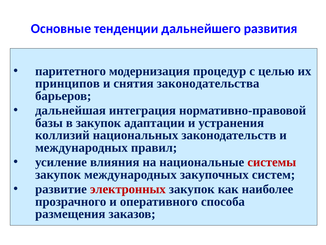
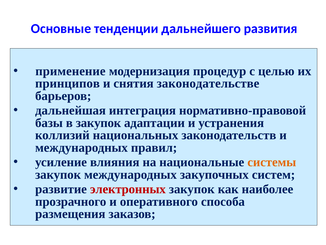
паритетного: паритетного -> применение
законодательства: законодательства -> законодательстве
системы colour: red -> orange
